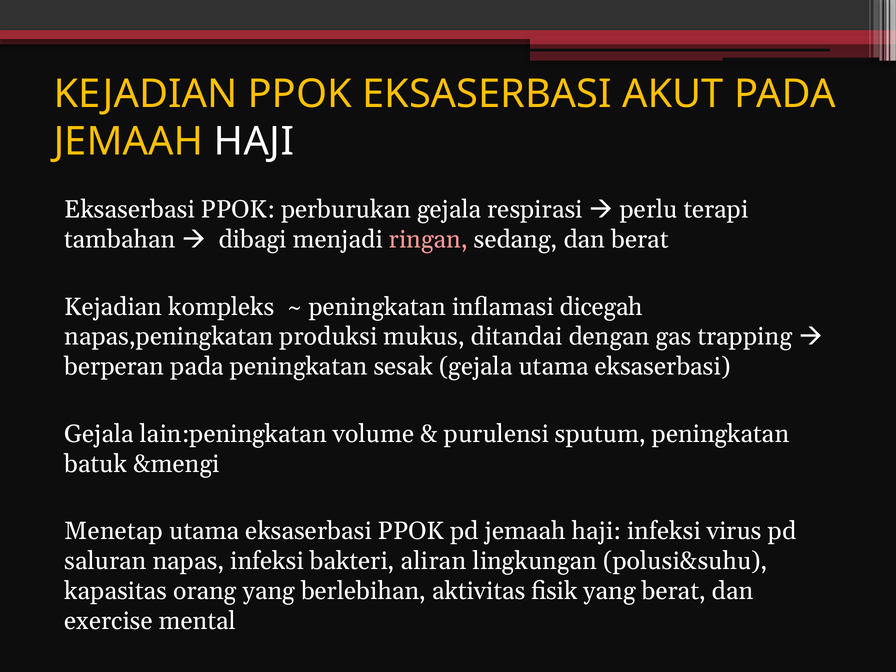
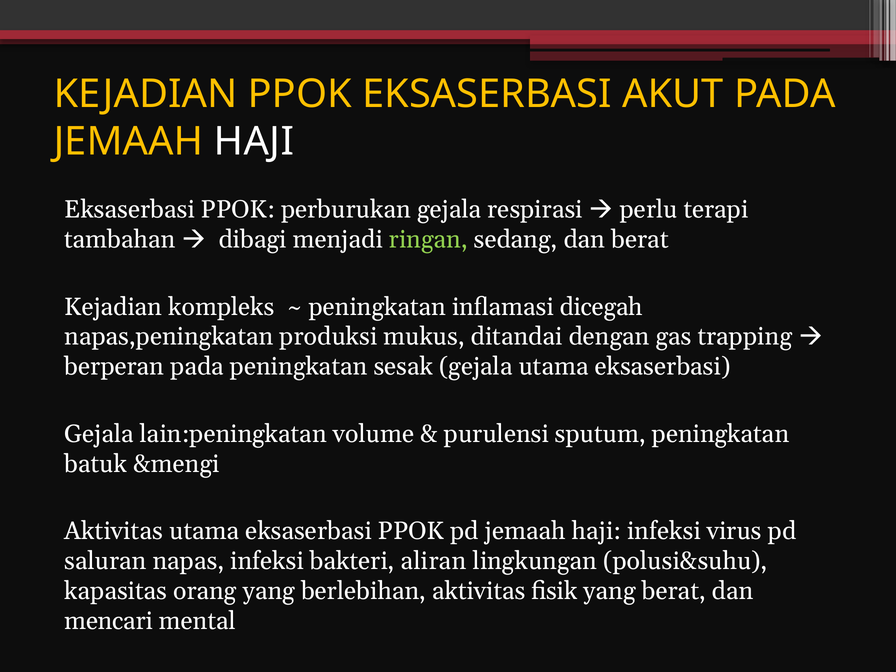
ringan colour: pink -> light green
Menetap at (114, 531): Menetap -> Aktivitas
exercise: exercise -> mencari
